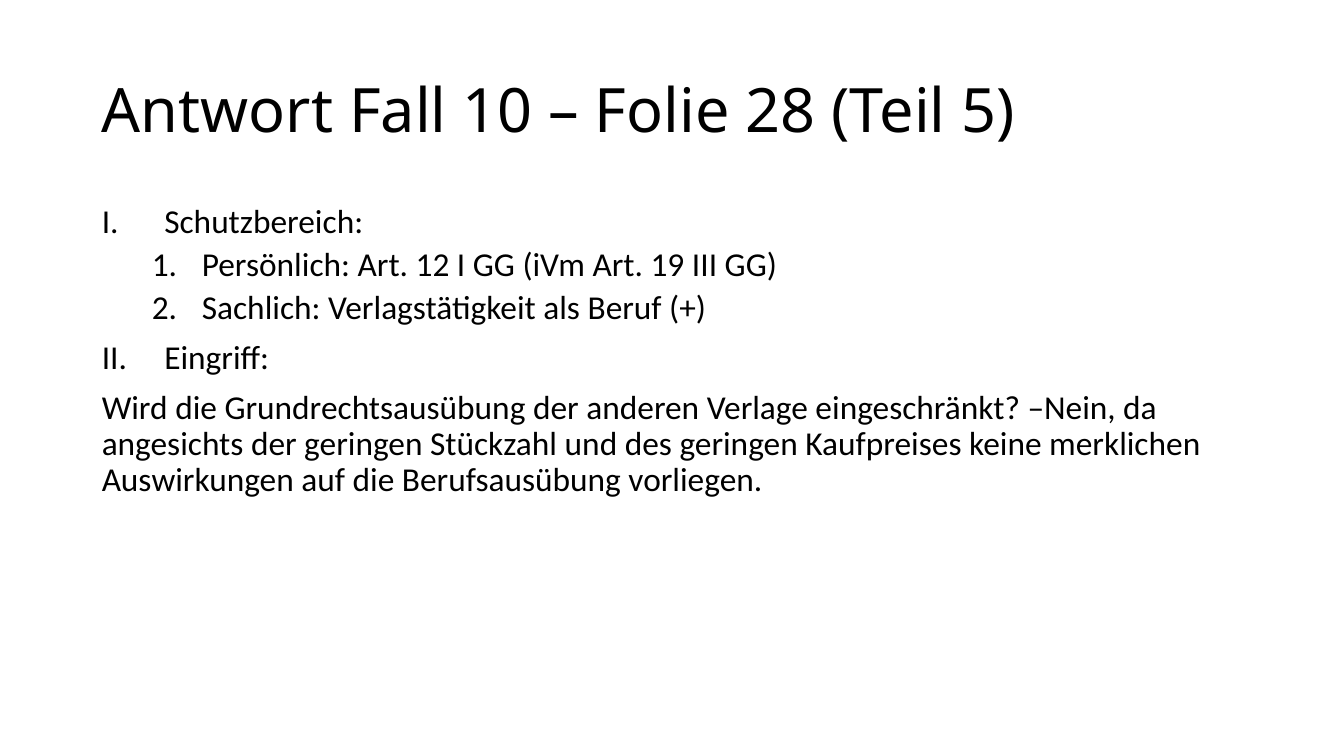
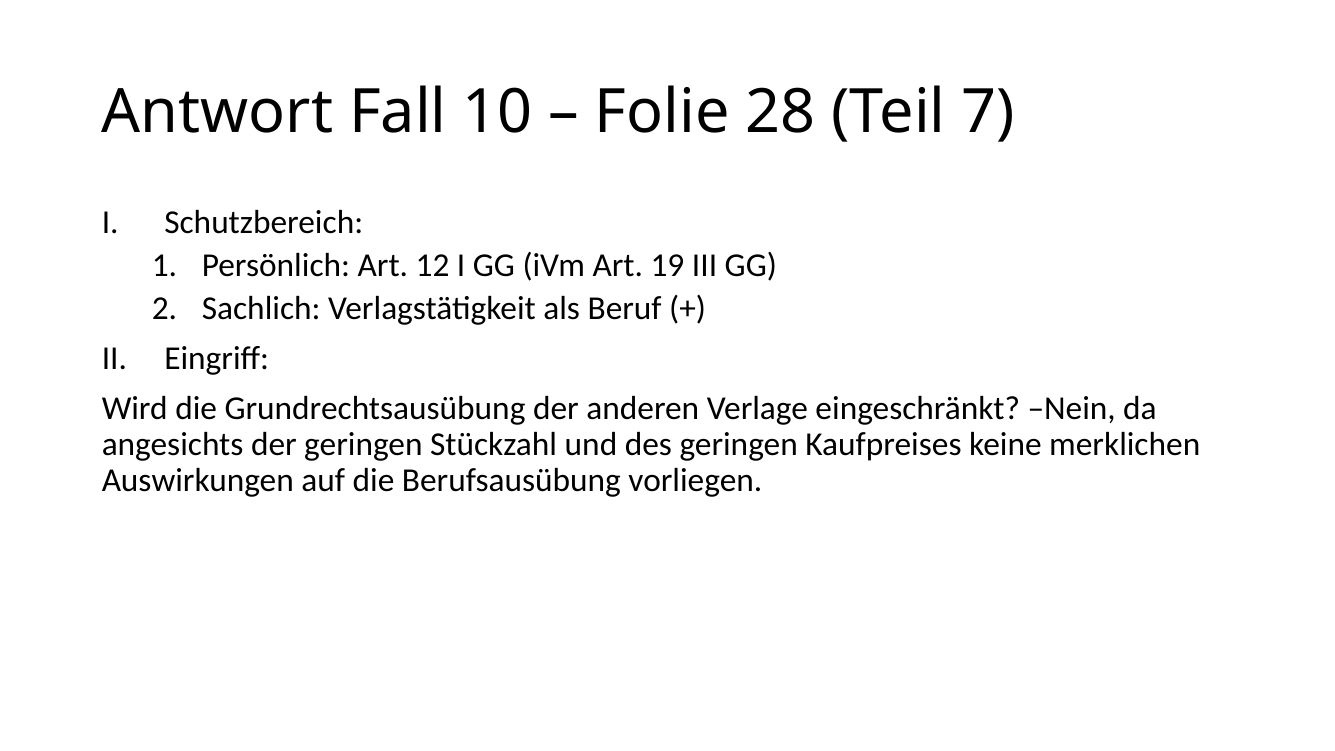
5: 5 -> 7
